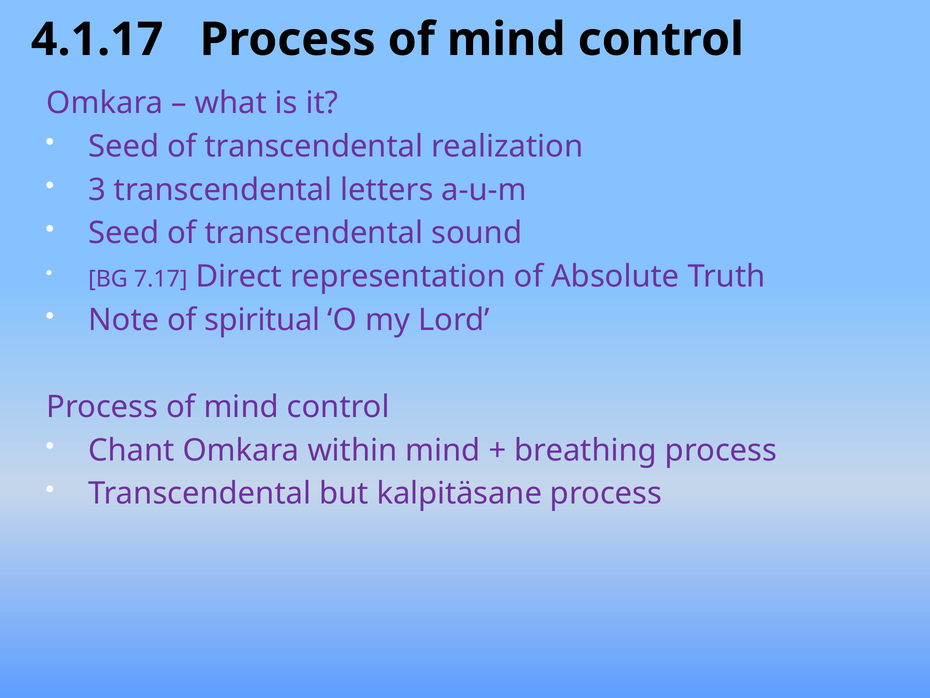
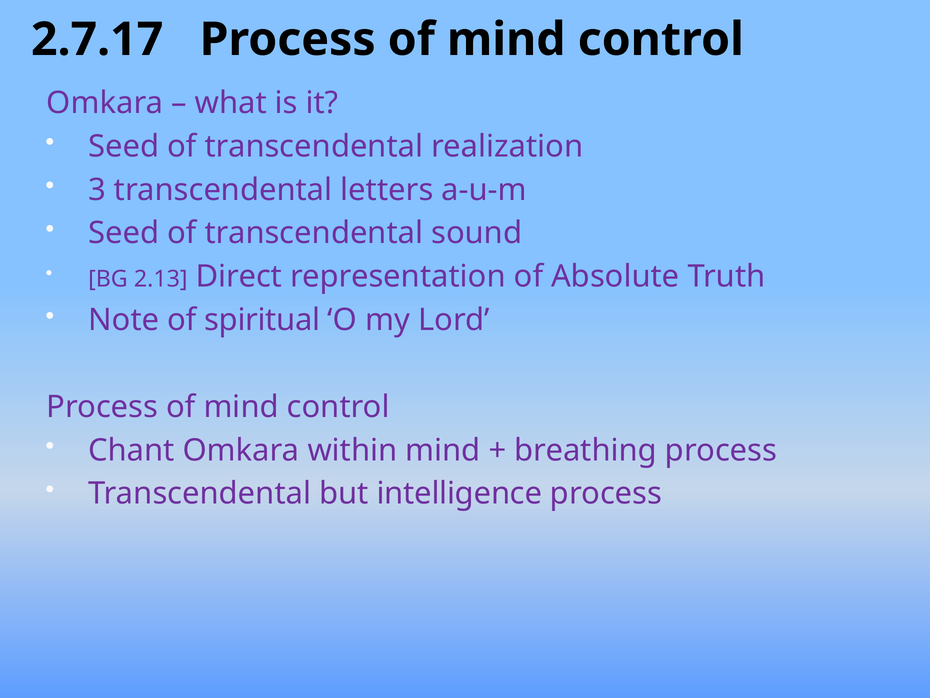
4.1.17: 4.1.17 -> 2.7.17
7.17: 7.17 -> 2.13
kalpitäsane: kalpitäsane -> intelligence
